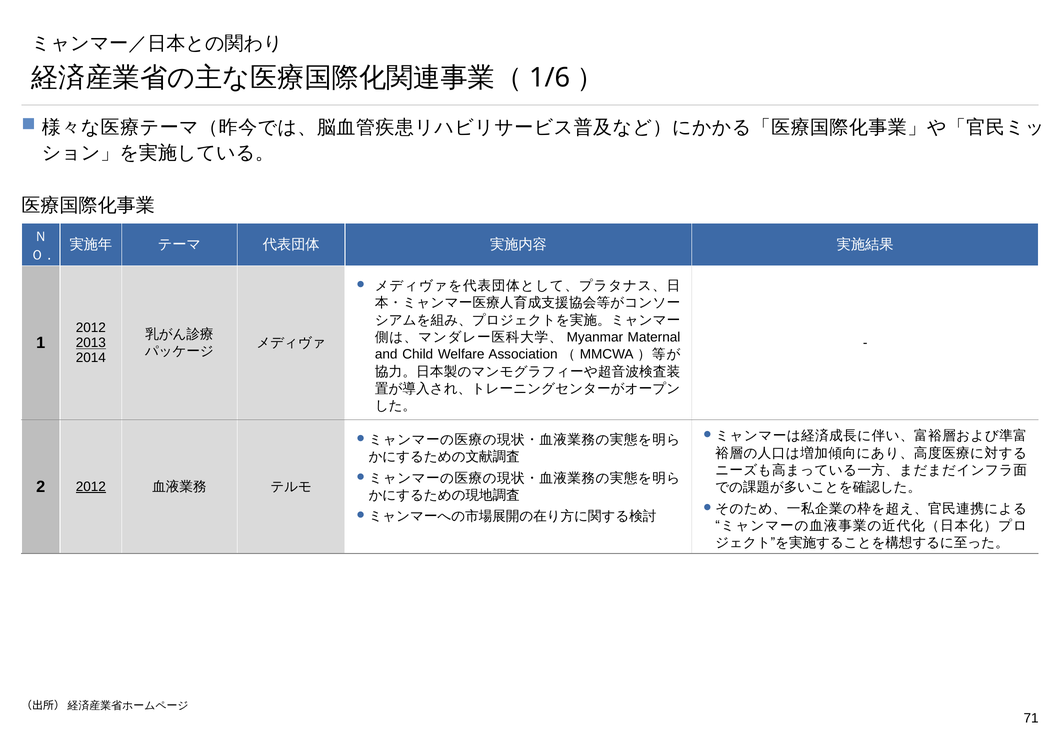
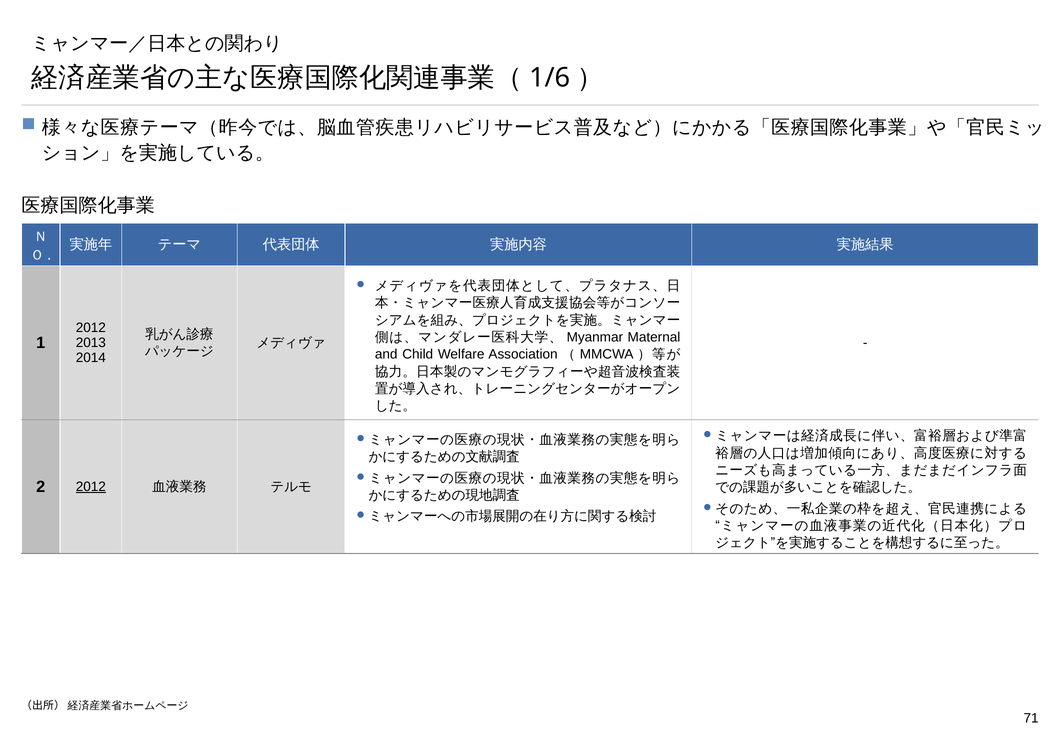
2013 underline: present -> none
